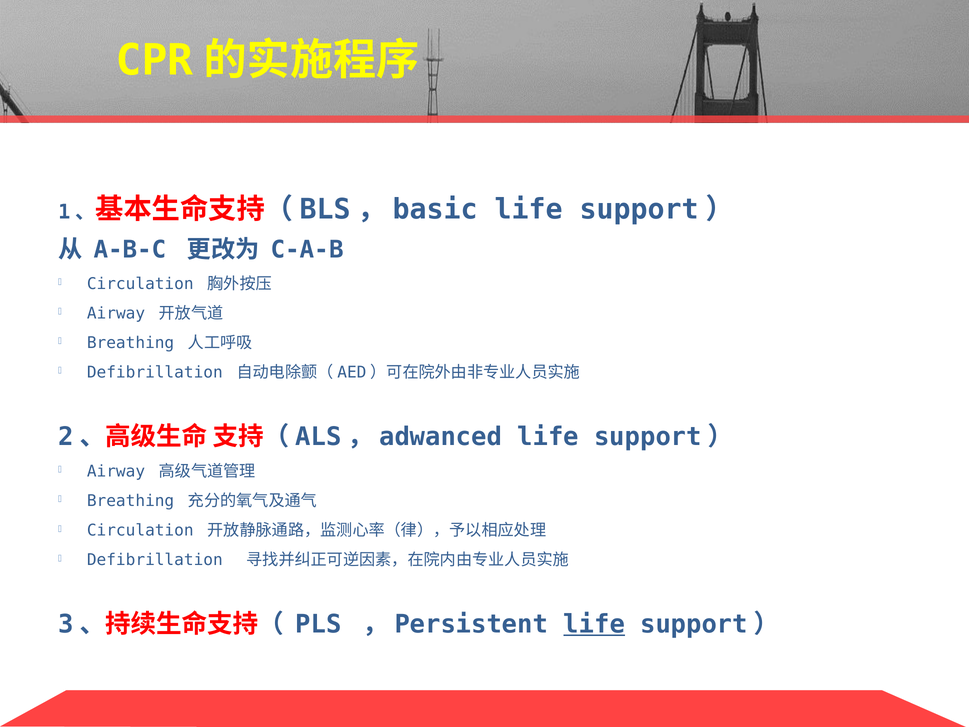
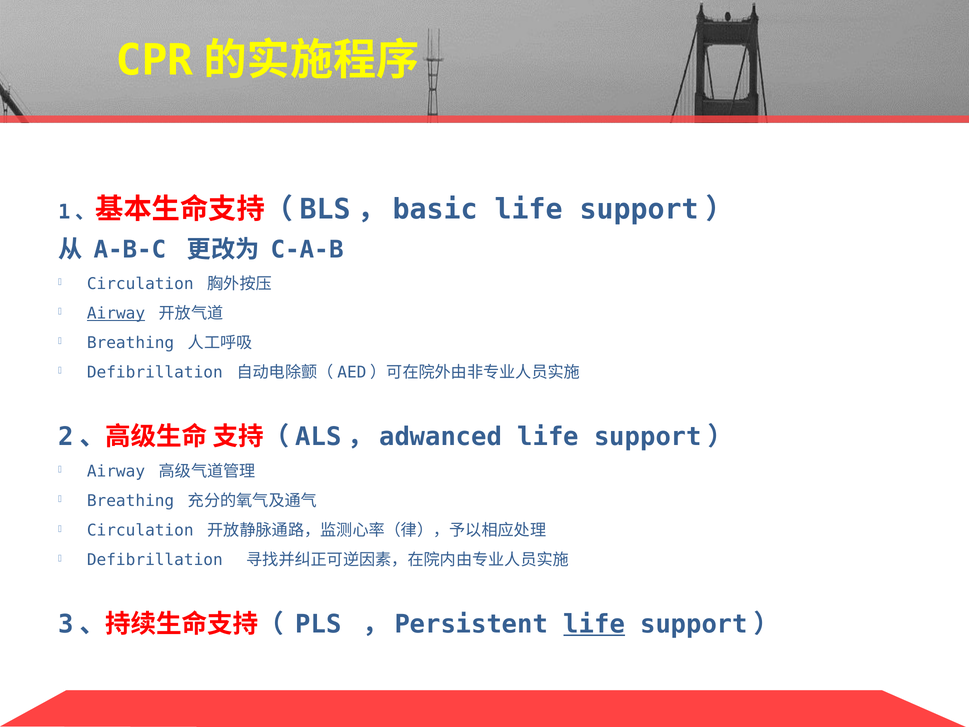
Airway at (116, 313) underline: none -> present
